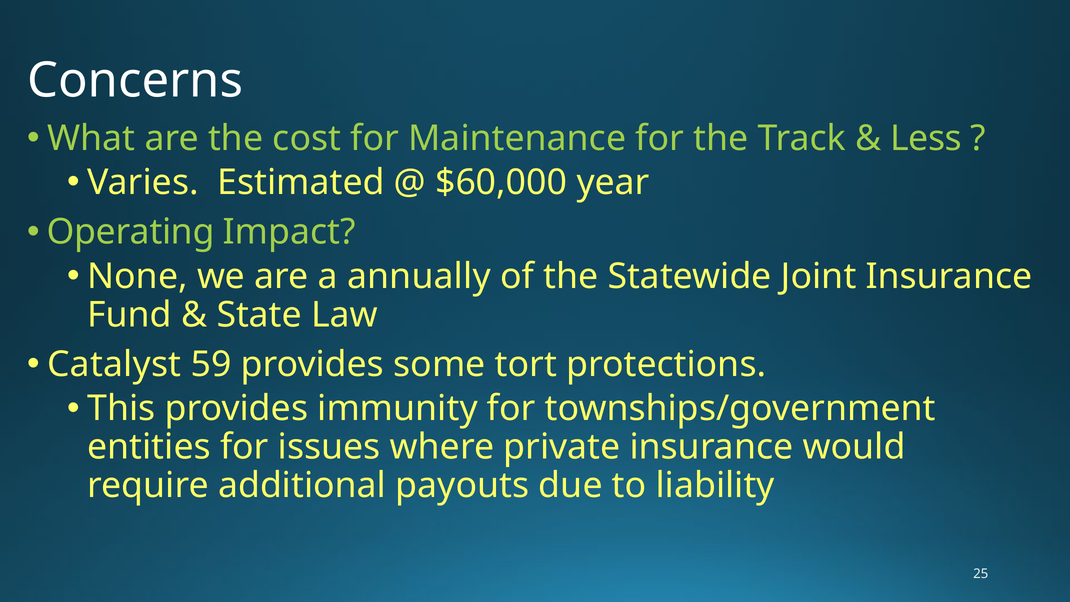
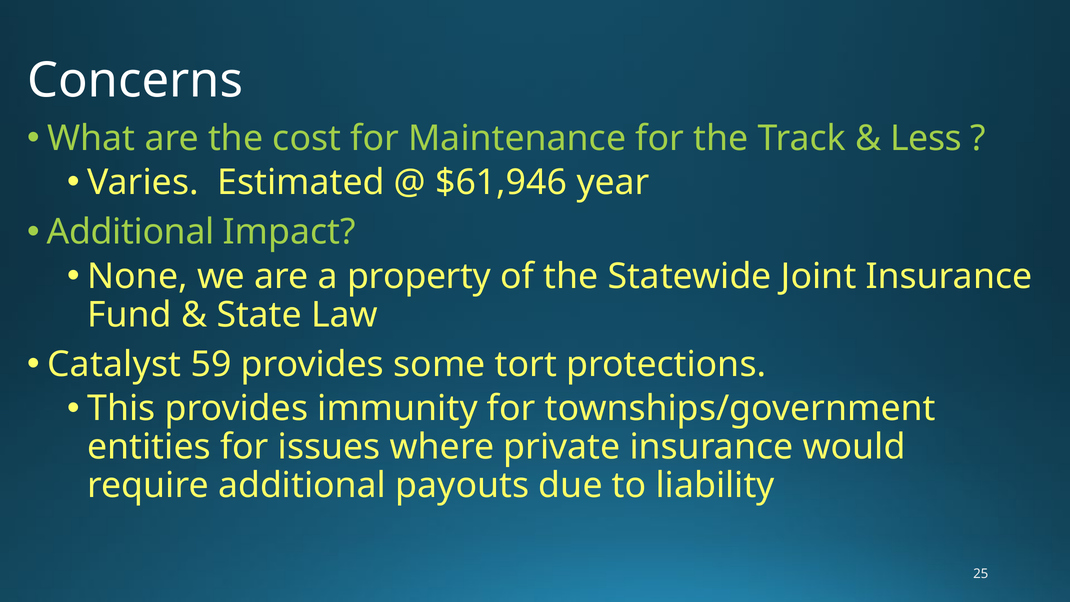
$60,000: $60,000 -> $61,946
Operating at (131, 232): Operating -> Additional
annually: annually -> property
